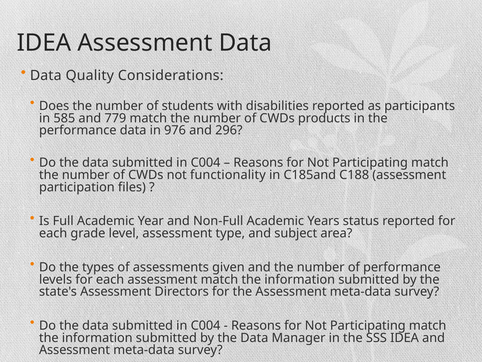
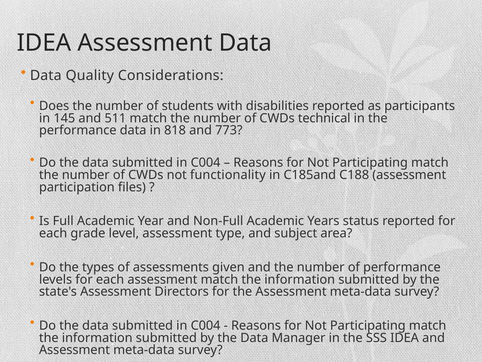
585: 585 -> 145
779: 779 -> 511
products: products -> technical
976: 976 -> 818
296: 296 -> 773
